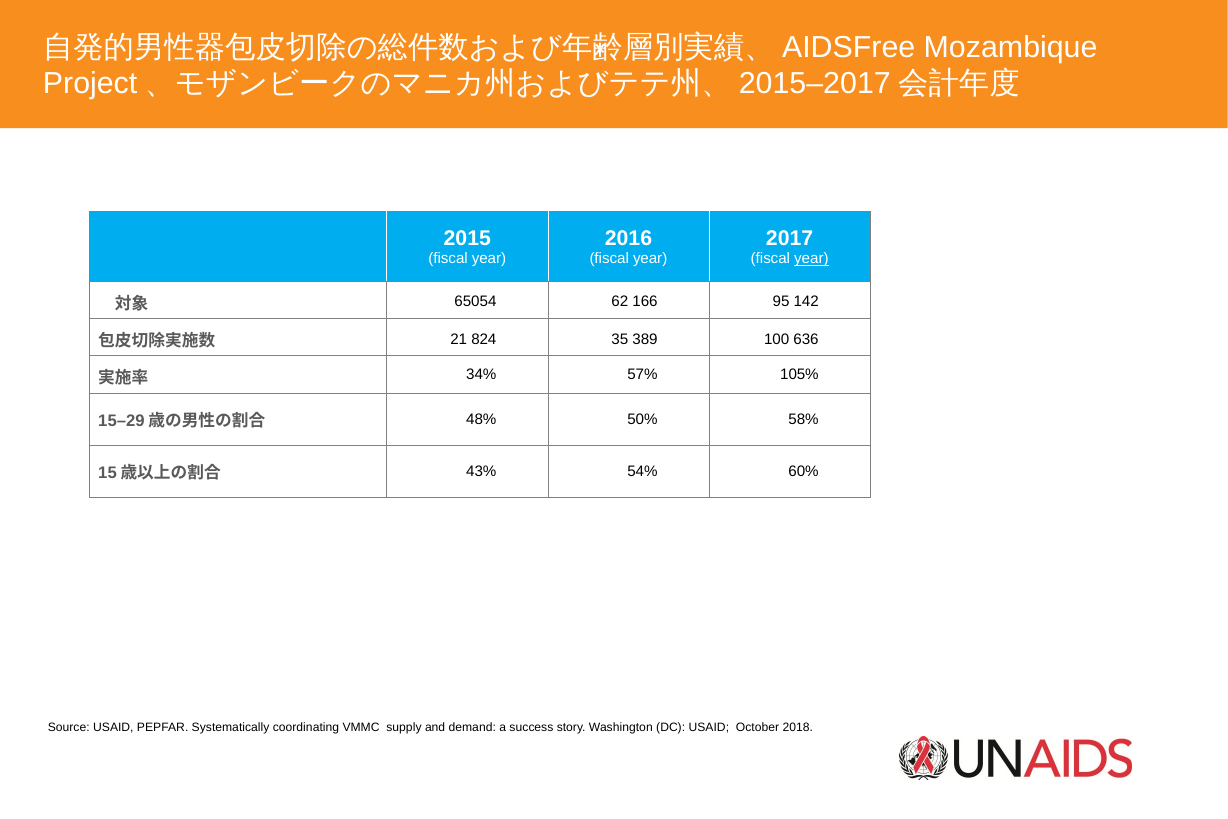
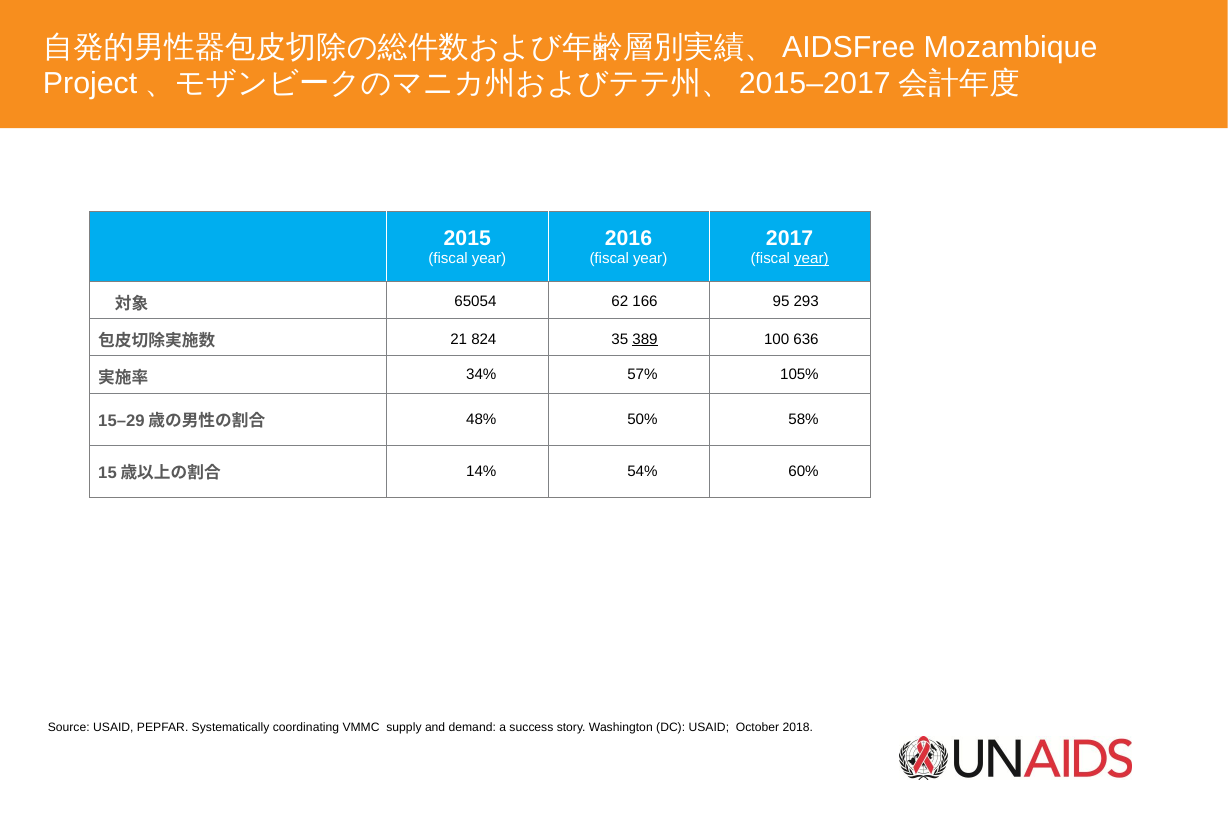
142: 142 -> 293
389 underline: none -> present
43%: 43% -> 14%
